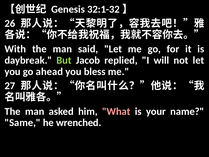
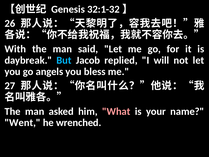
But colour: light green -> light blue
ahead: ahead -> angels
Same: Same -> Went
